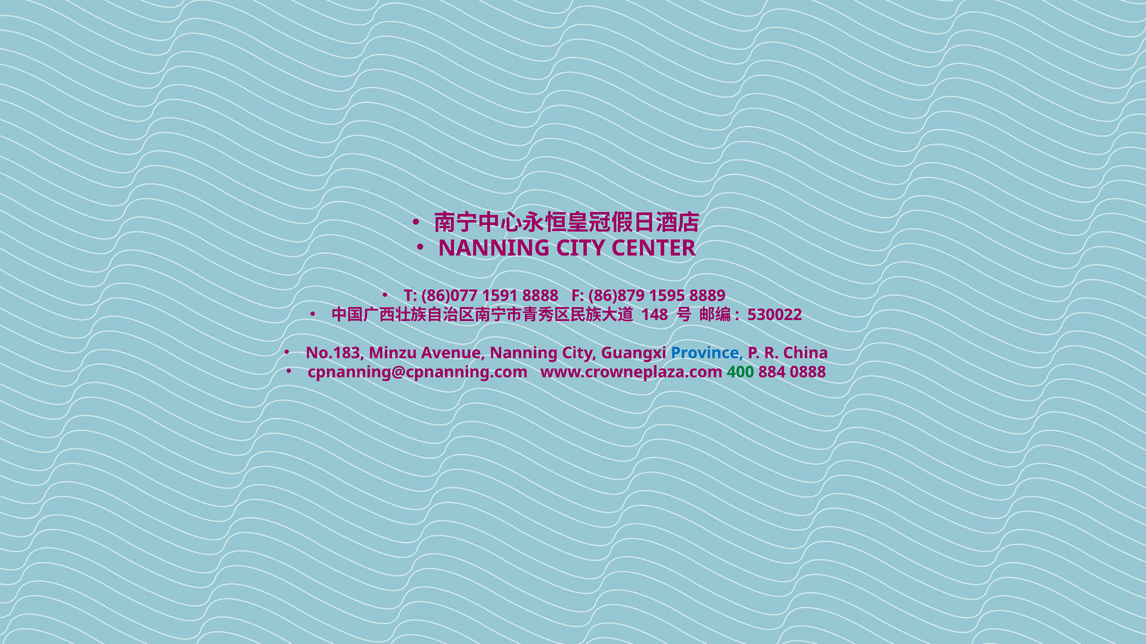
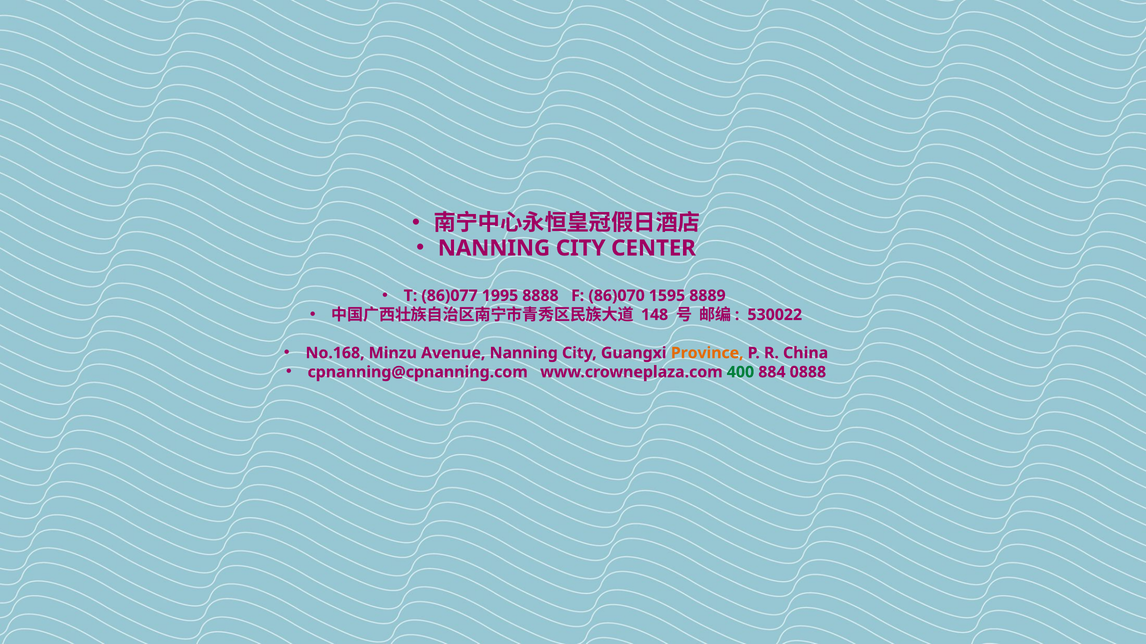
1591: 1591 -> 1995
86)879: 86)879 -> 86)070
No.183: No.183 -> No.168
Province colour: blue -> orange
